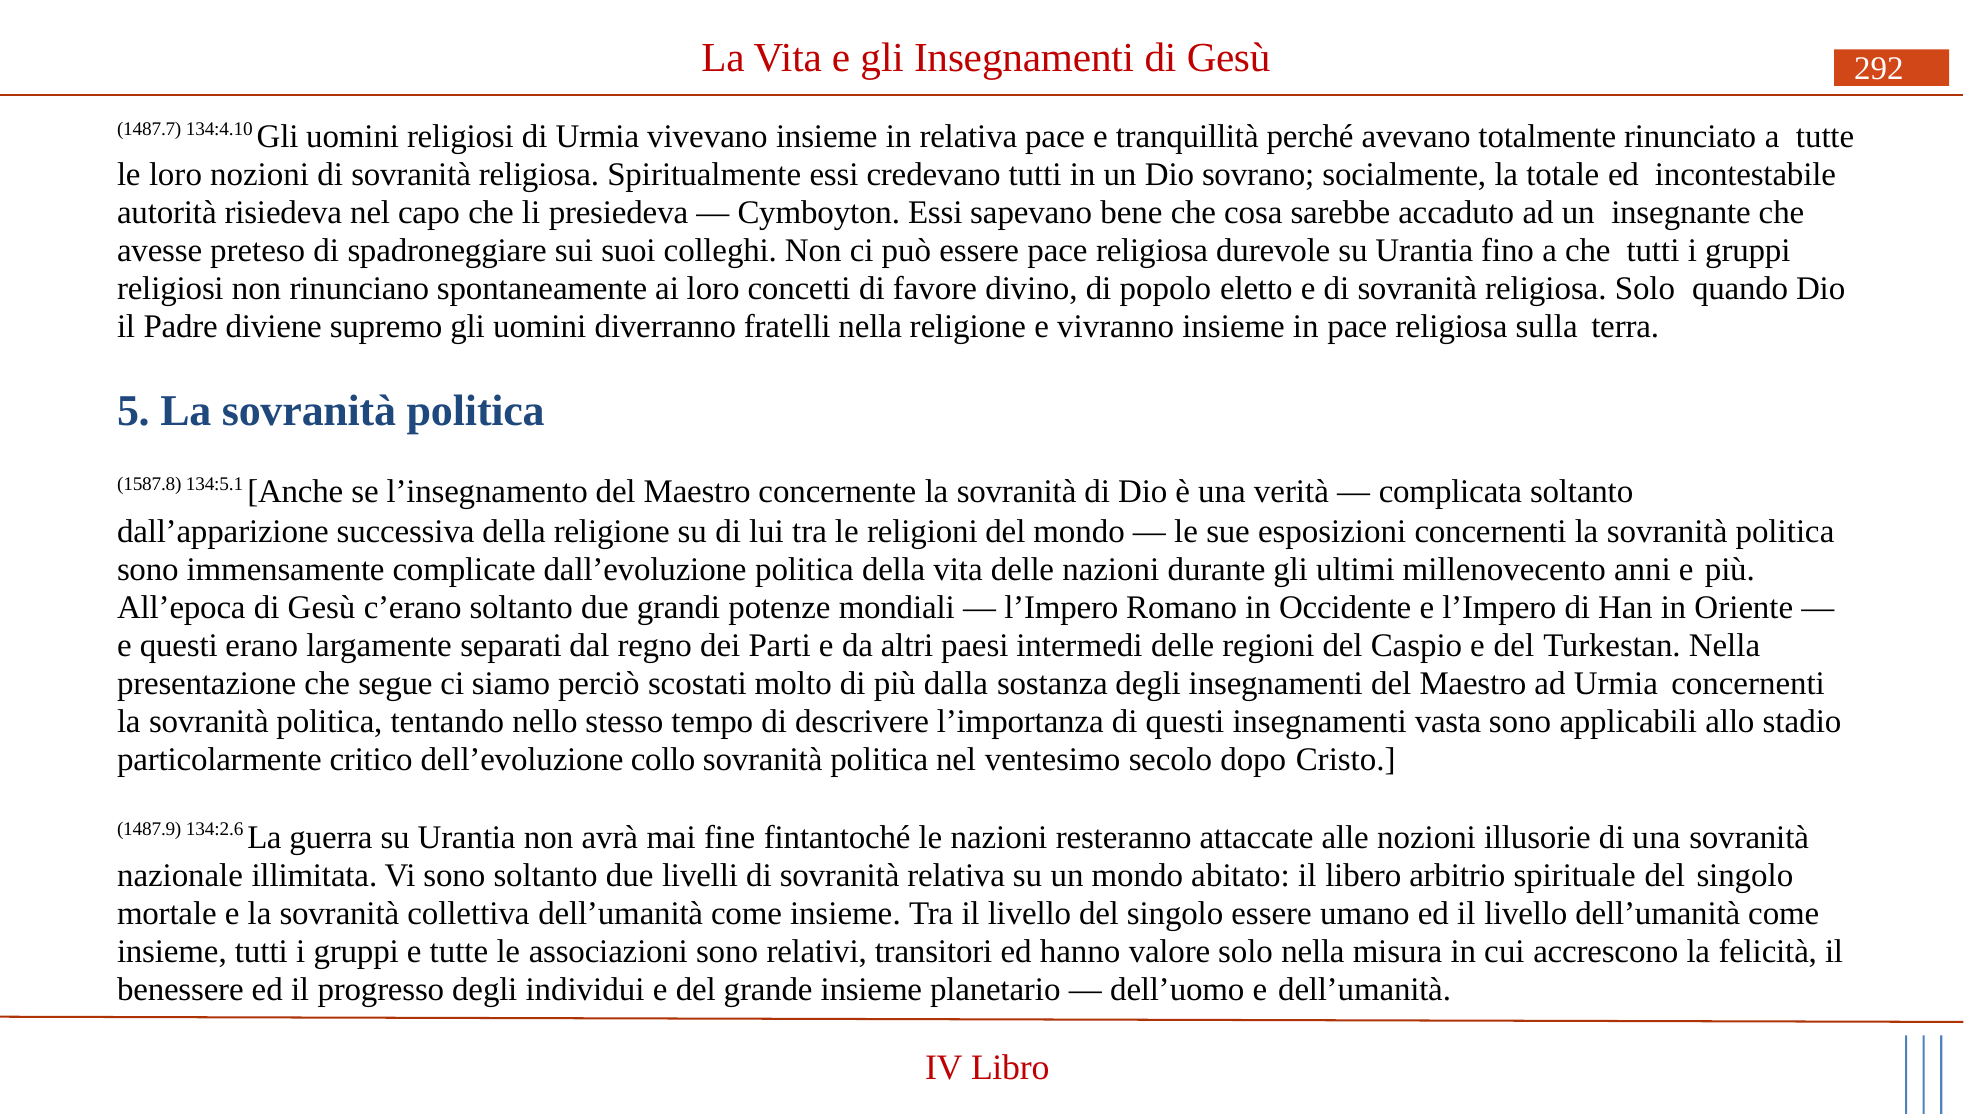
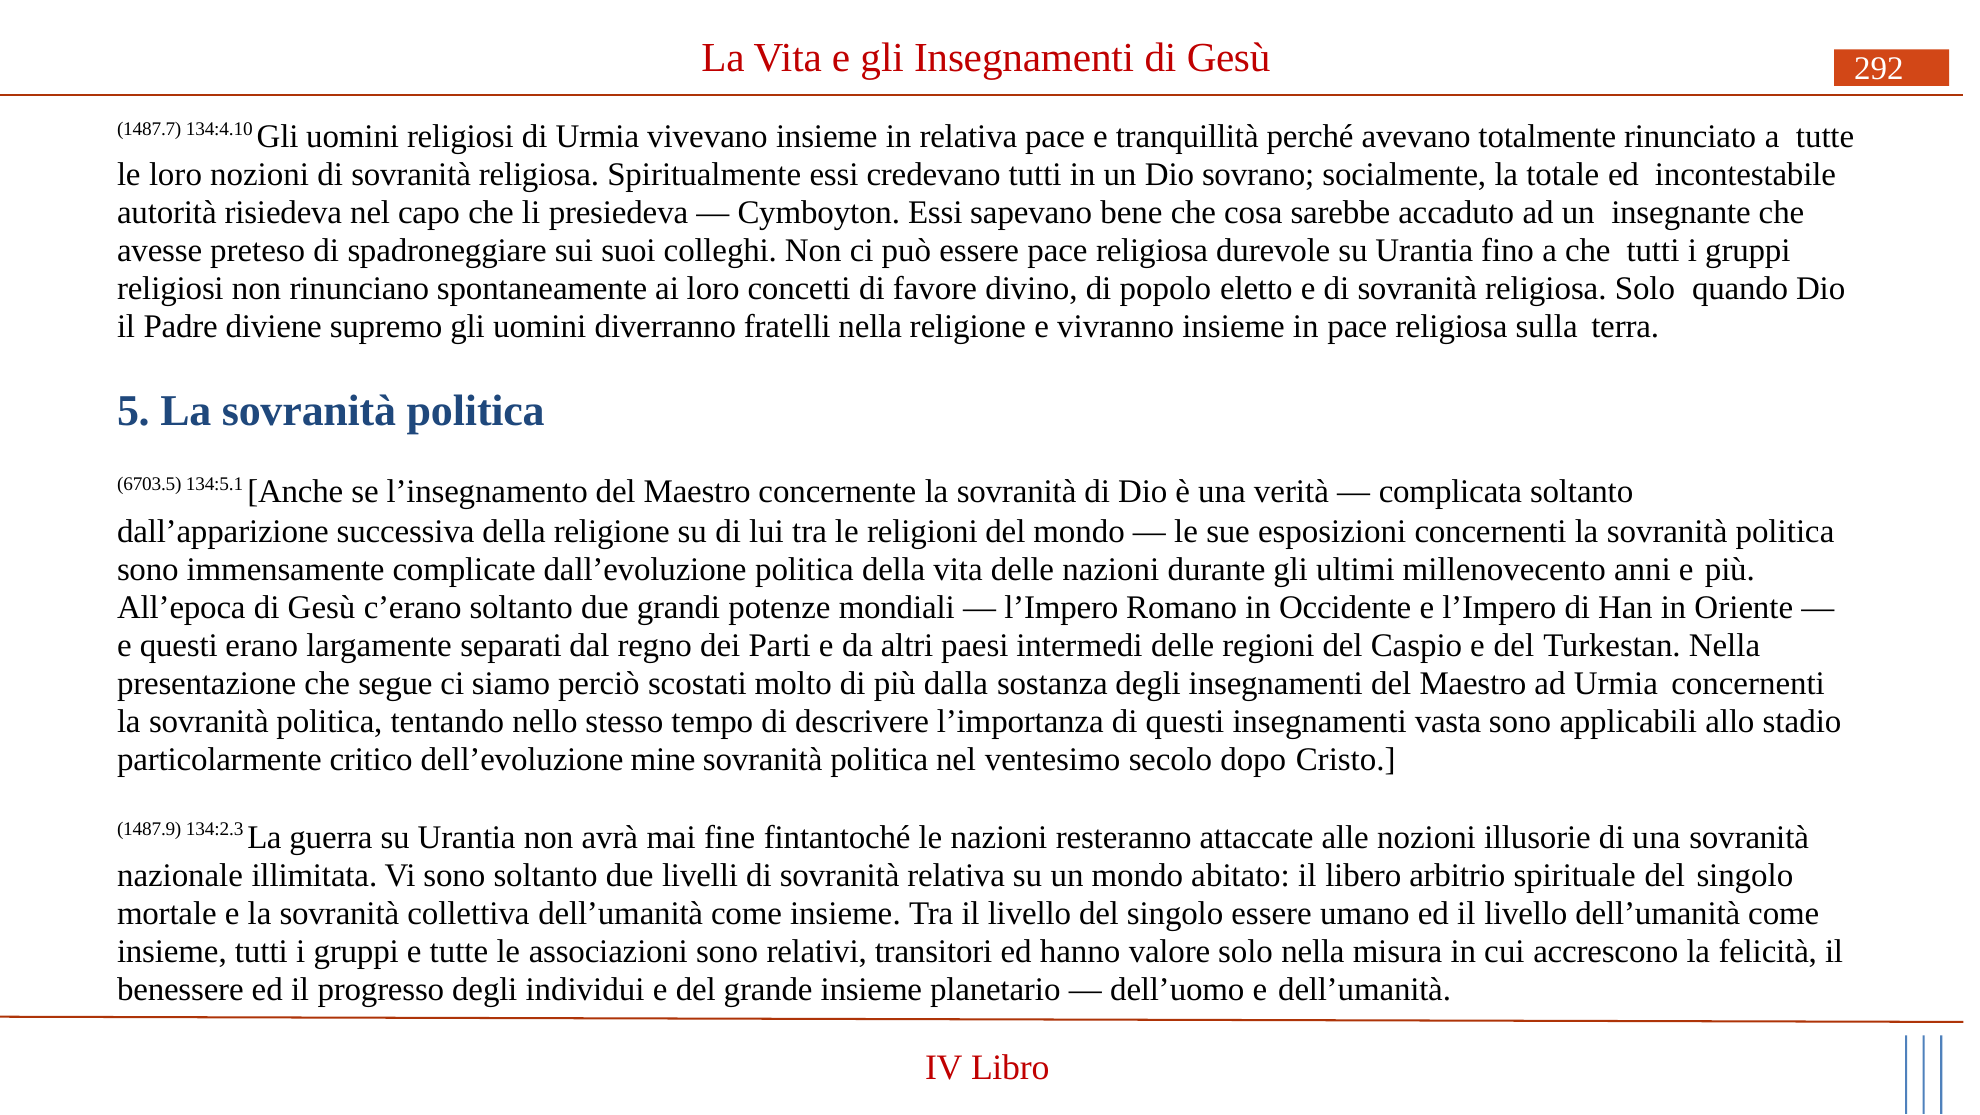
1587.8: 1587.8 -> 6703.5
collo: collo -> mine
134:2.6: 134:2.6 -> 134:2.3
